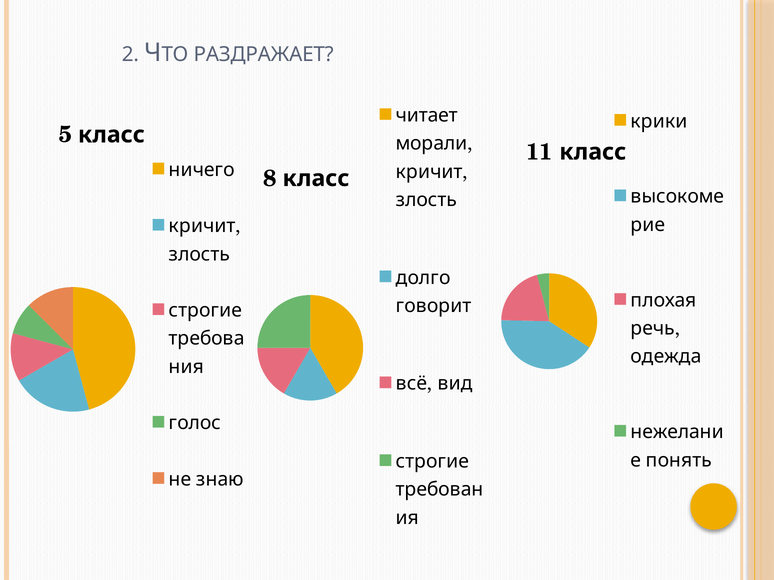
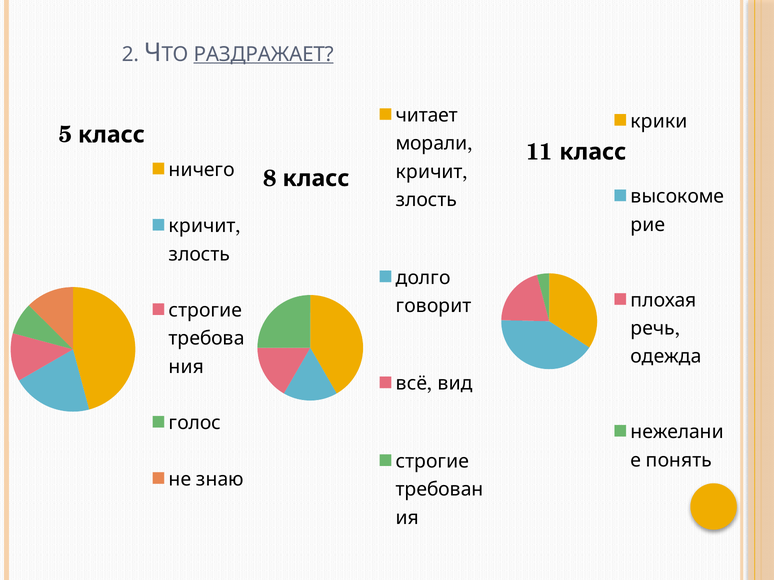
РАЗДРАЖАЕТ underline: none -> present
